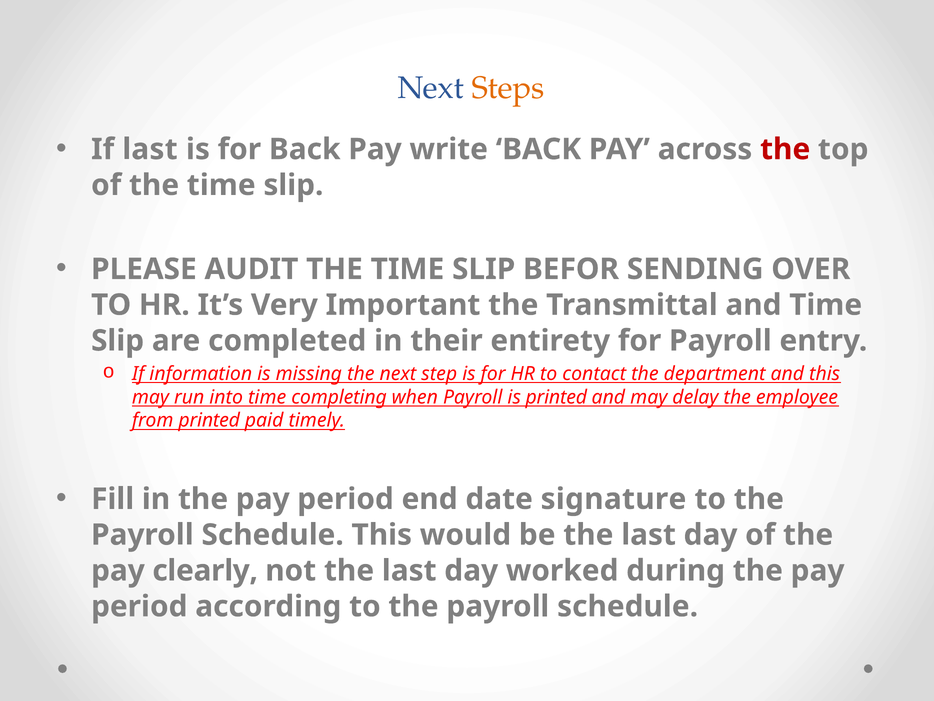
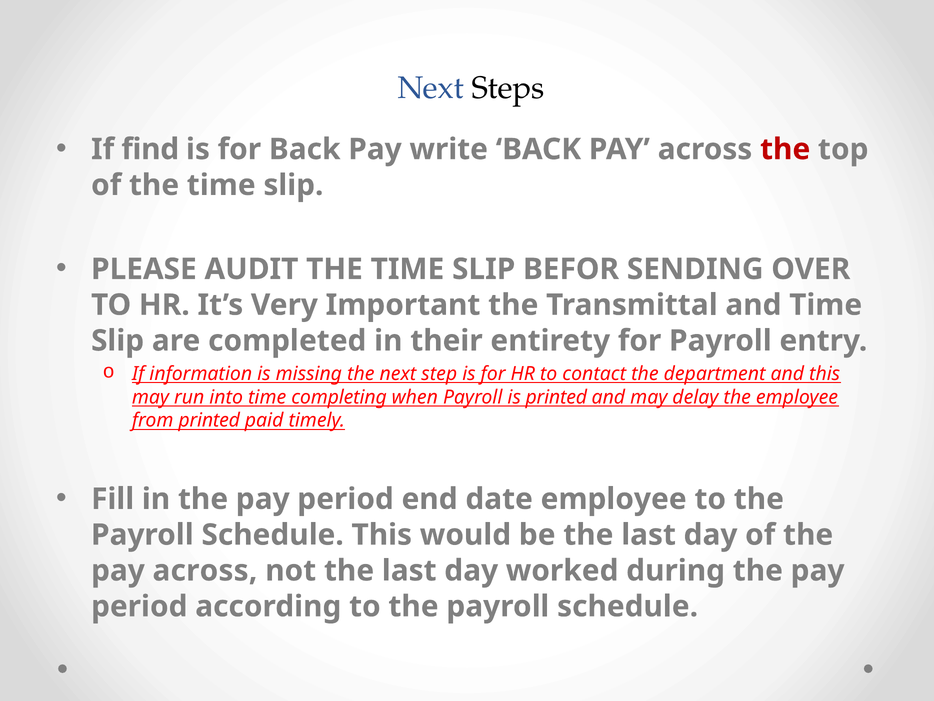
Steps colour: orange -> black
If last: last -> find
date signature: signature -> employee
clearly at (205, 570): clearly -> across
